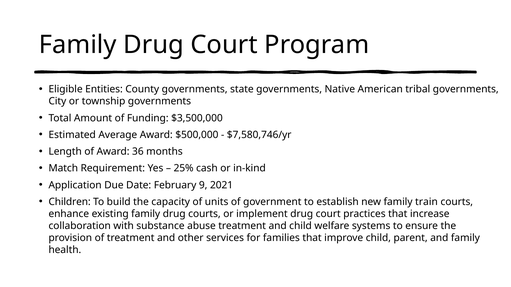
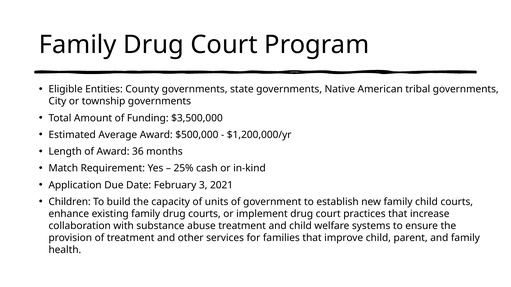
$7,580,746/yr: $7,580,746/yr -> $1,200,000/yr
9: 9 -> 3
family train: train -> child
